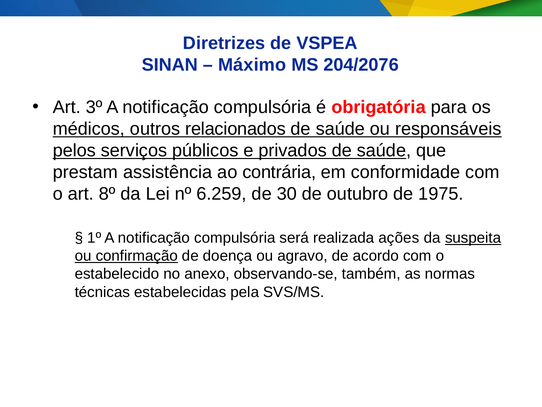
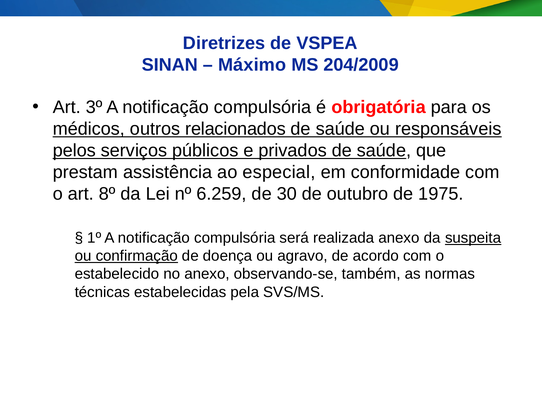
204/2076: 204/2076 -> 204/2009
contrária: contrária -> especial
realizada ações: ações -> anexo
